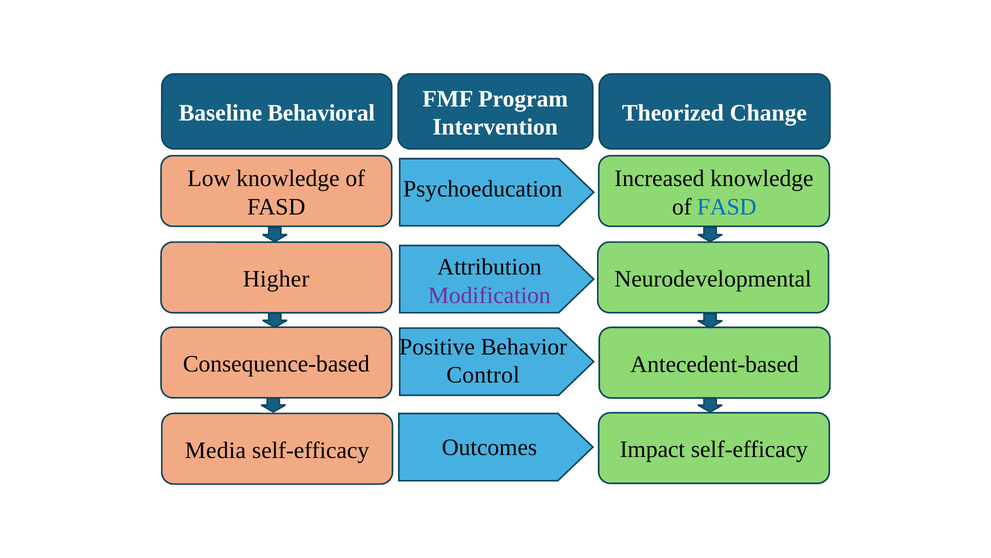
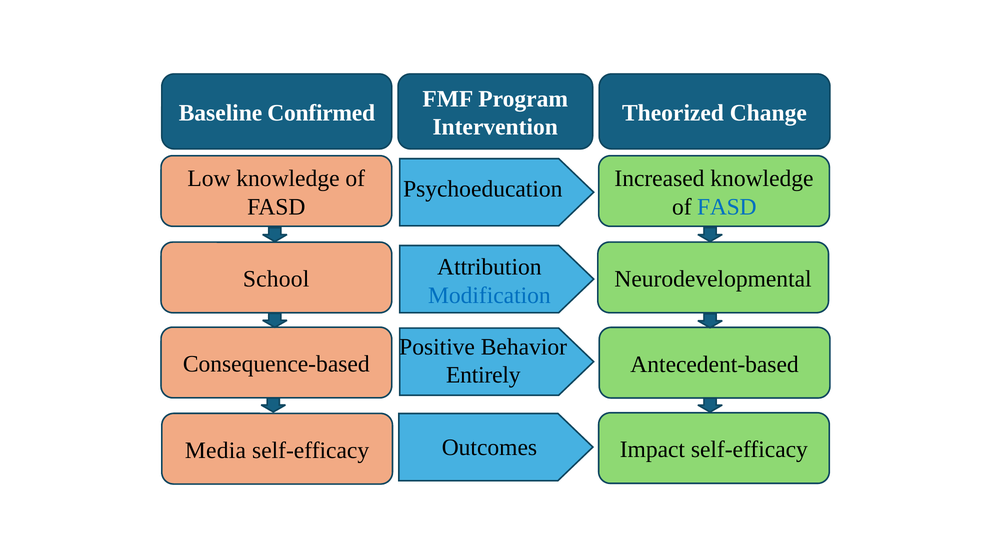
Behavioral: Behavioral -> Confirmed
Higher: Higher -> School
Modification colour: purple -> blue
Control: Control -> Entirely
